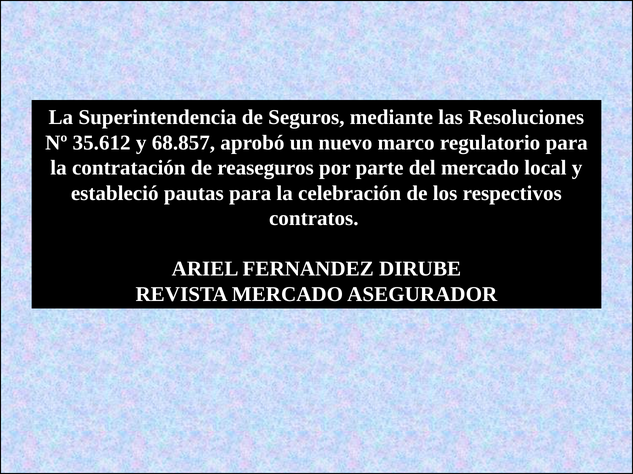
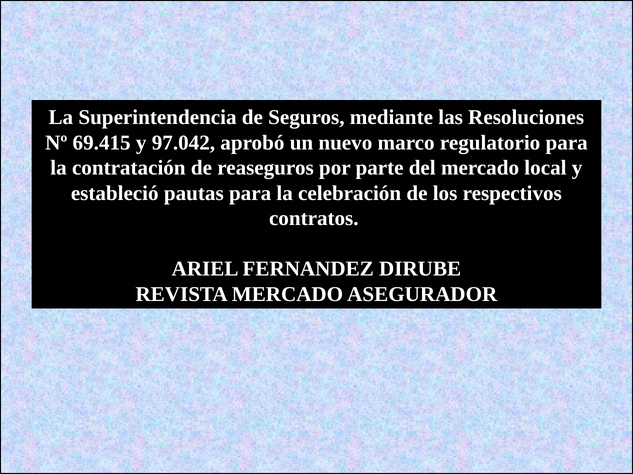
35.612: 35.612 -> 69.415
68.857: 68.857 -> 97.042
